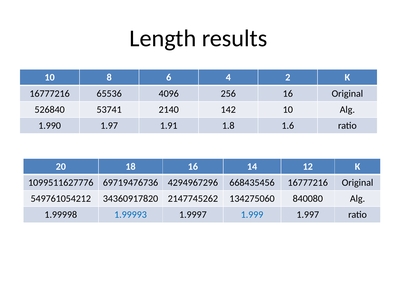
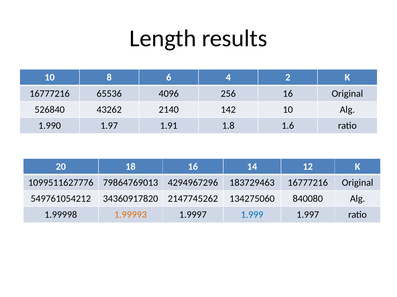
53741: 53741 -> 43262
69719476736: 69719476736 -> 79864769013
668435456: 668435456 -> 183729463
1.99993 colour: blue -> orange
